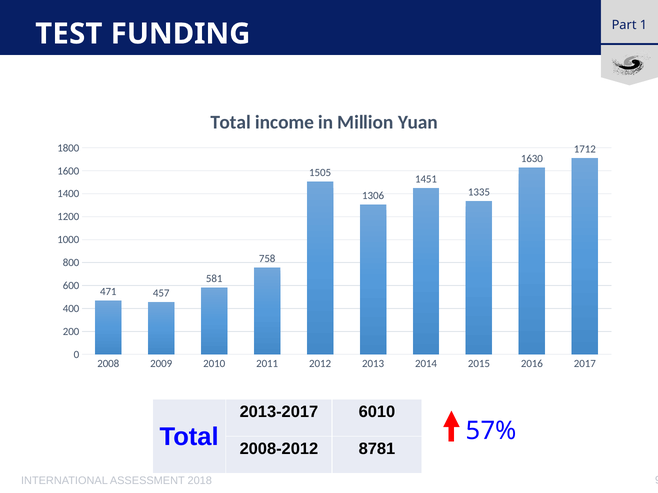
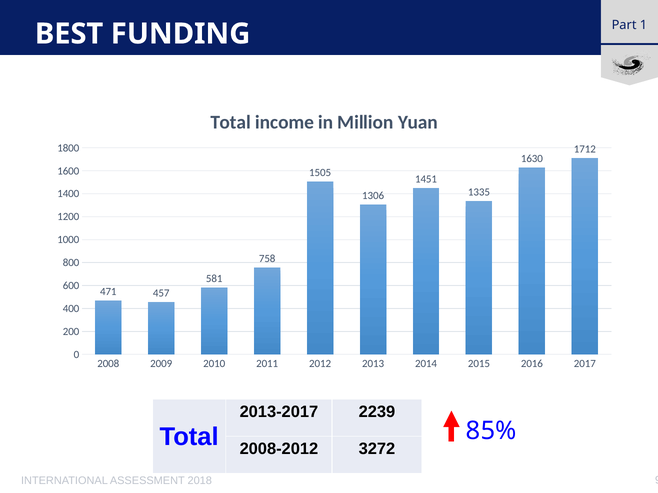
TEST: TEST -> BEST
6010: 6010 -> 2239
57%: 57% -> 85%
8781: 8781 -> 3272
